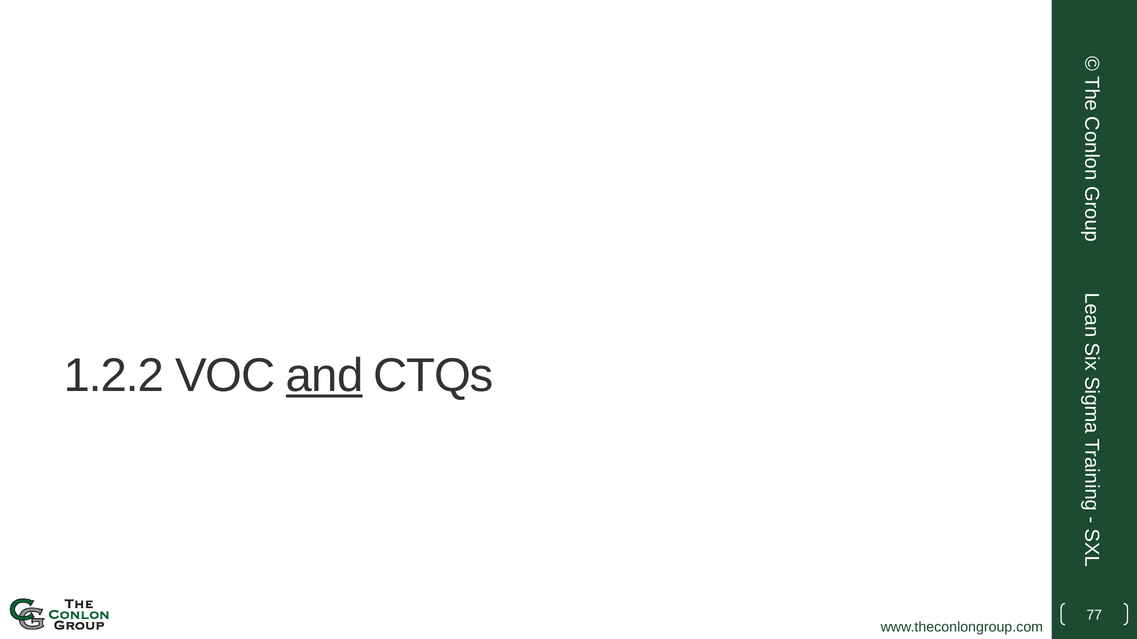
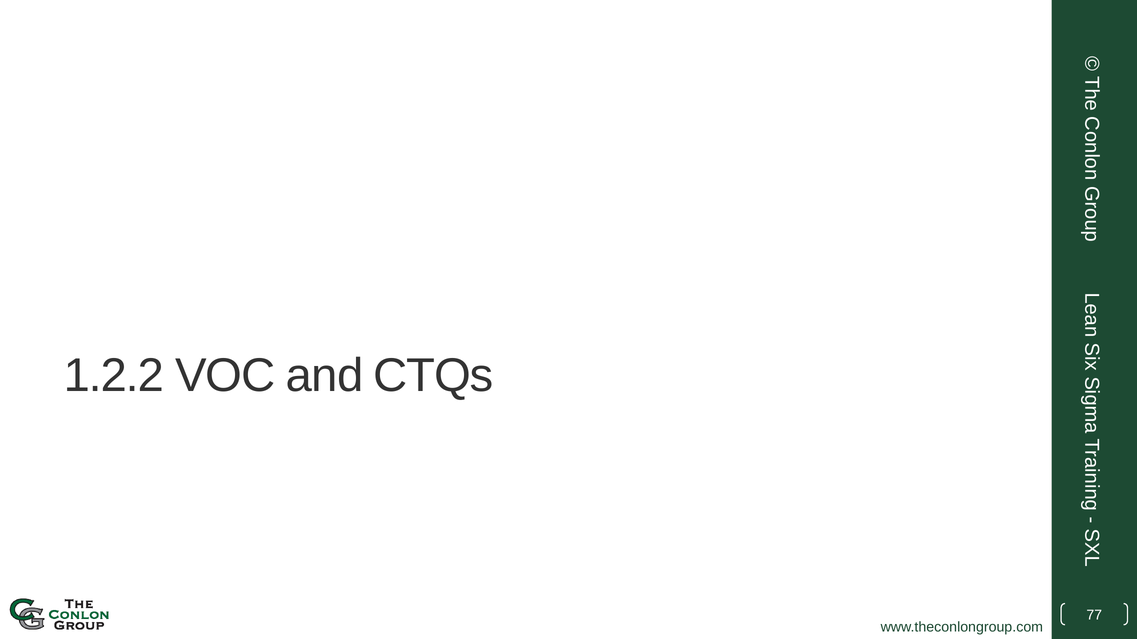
and underline: present -> none
